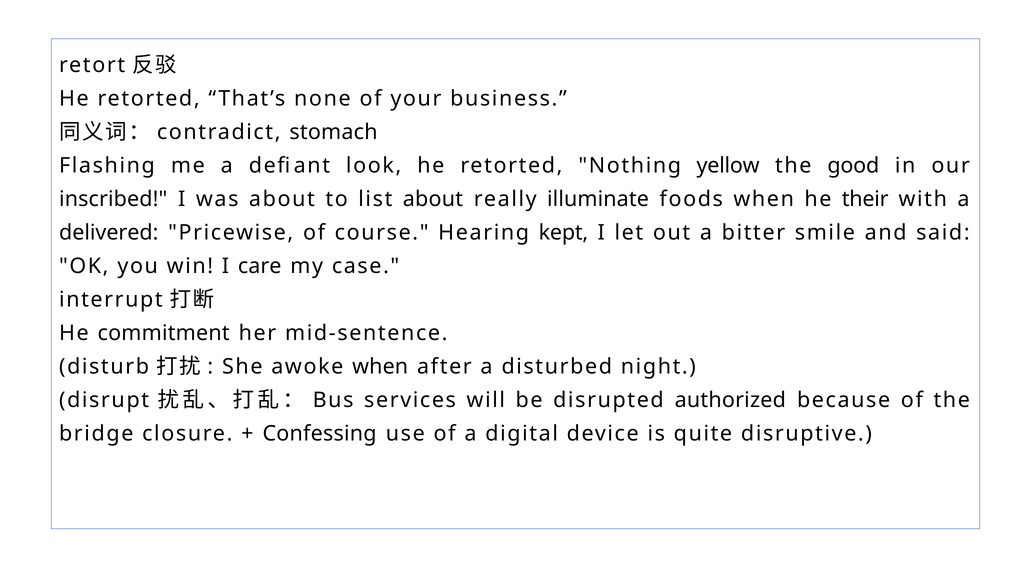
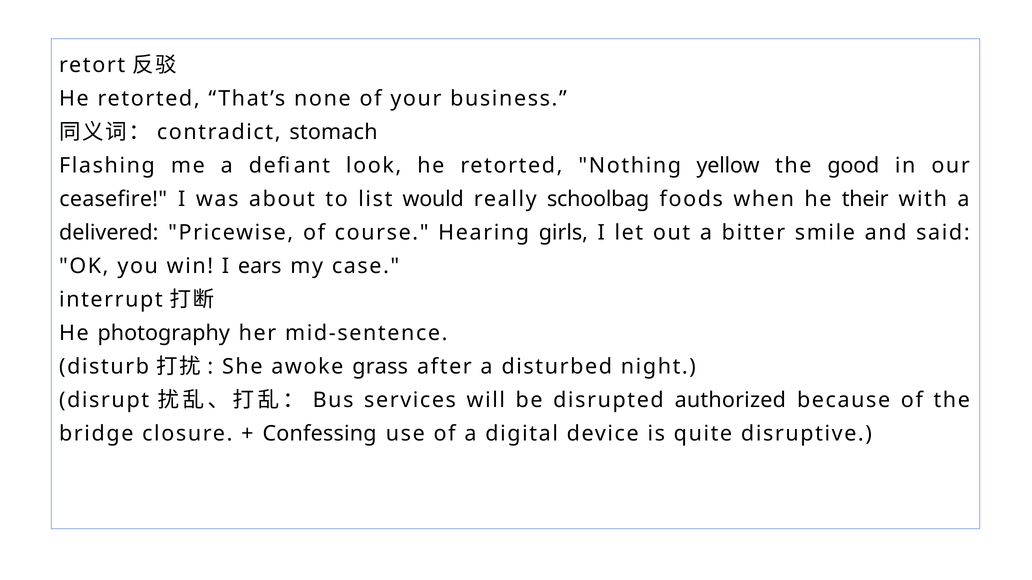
inscribed: inscribed -> ceasefire
list about: about -> would
illuminate: illuminate -> schoolbag
kept: kept -> girls
care: care -> ears
commitment: commitment -> photography
awoke when: when -> grass
